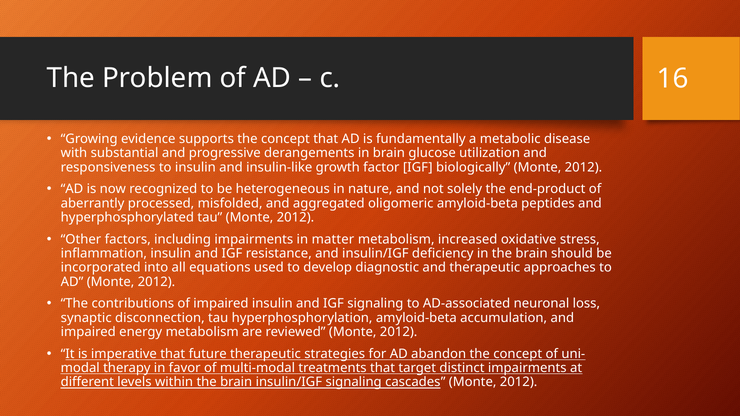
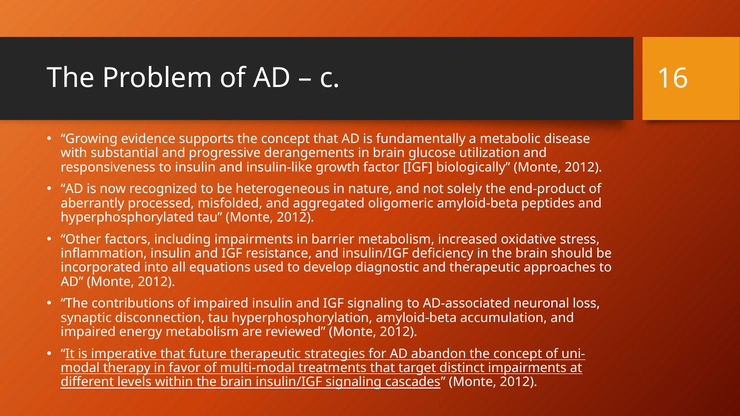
matter: matter -> barrier
